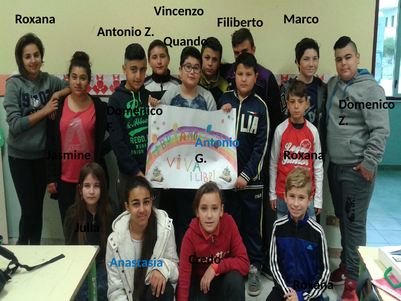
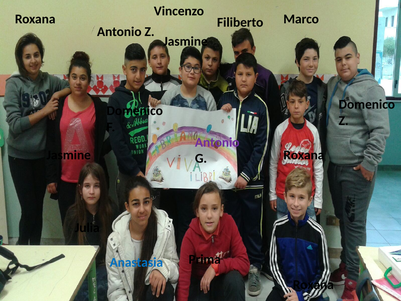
Quando at (186, 41): Quando -> Jasmine
Antonio at (217, 142) colour: blue -> purple
Credo: Credo -> Prima
